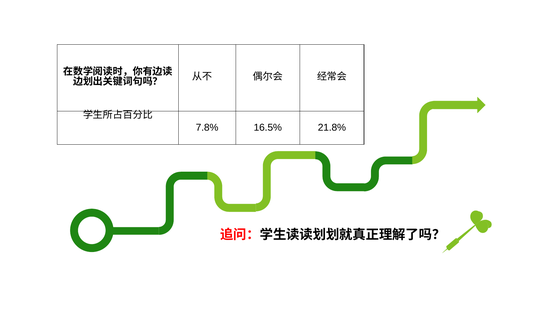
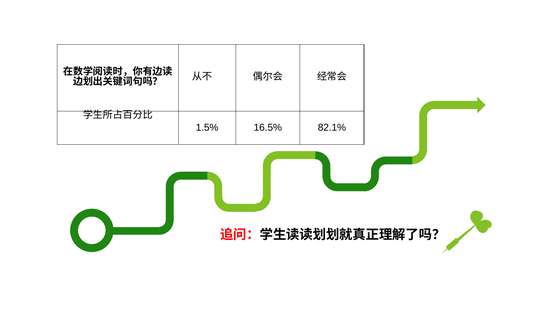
7.8%: 7.8% -> 1.5%
21.8%: 21.8% -> 82.1%
